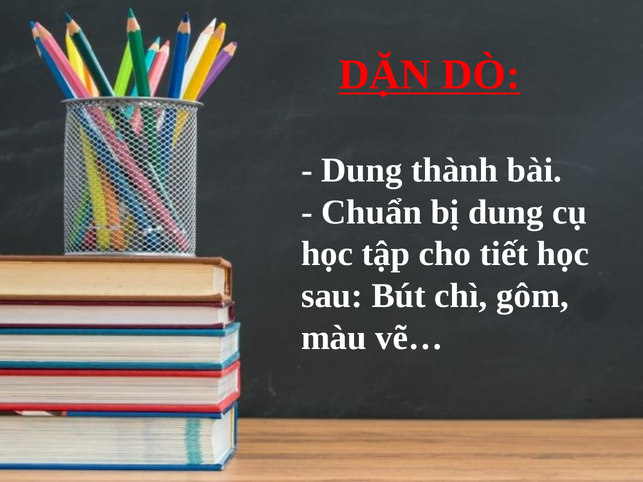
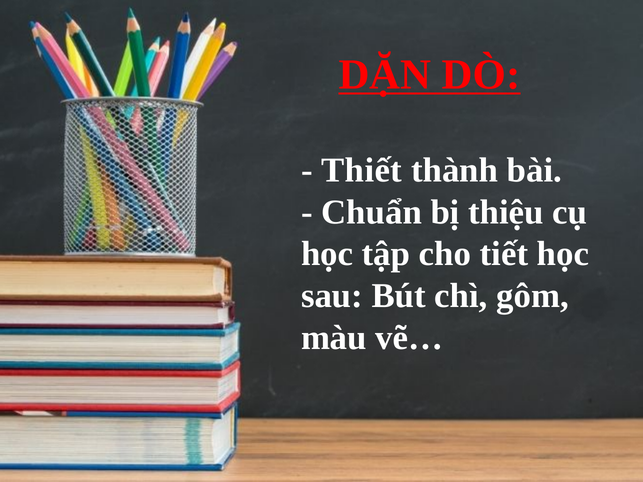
Dung at (362, 171): Dung -> Thiết
bị dung: dung -> thiệu
